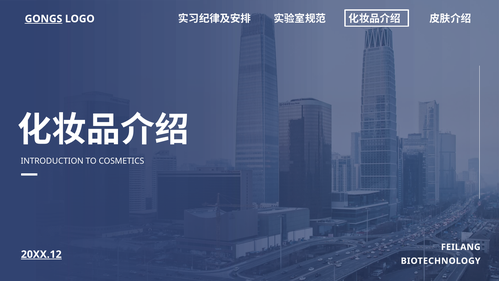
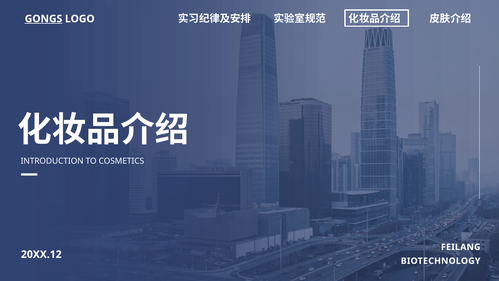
20XX.12 underline: present -> none
